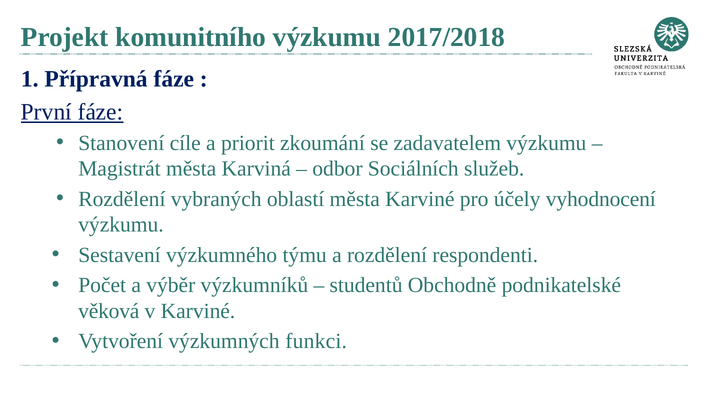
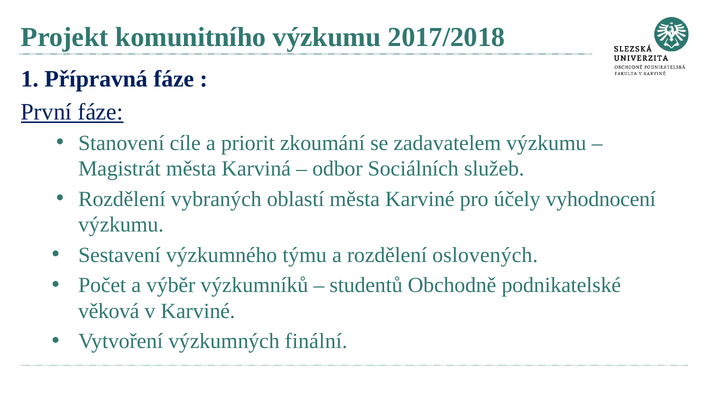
respondenti: respondenti -> oslovených
funkci: funkci -> finální
